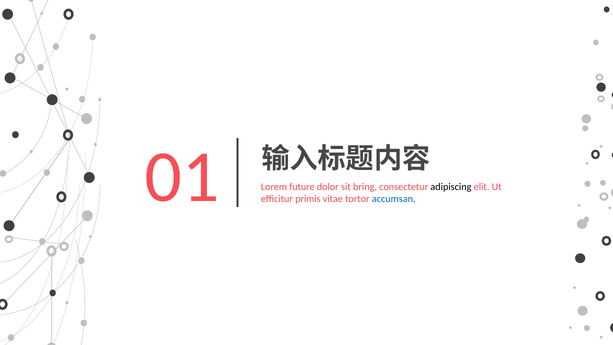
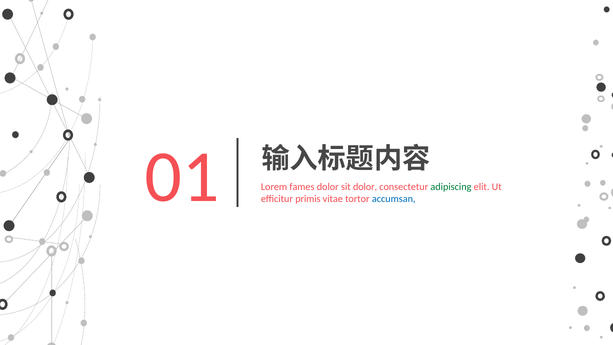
future: future -> fames
sit bring: bring -> dolor
adipiscing colour: black -> green
